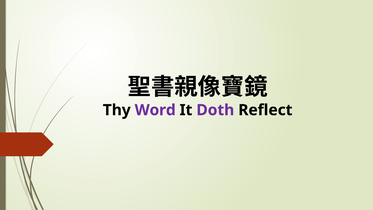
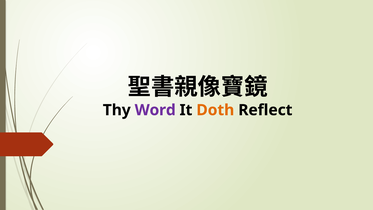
Doth colour: purple -> orange
